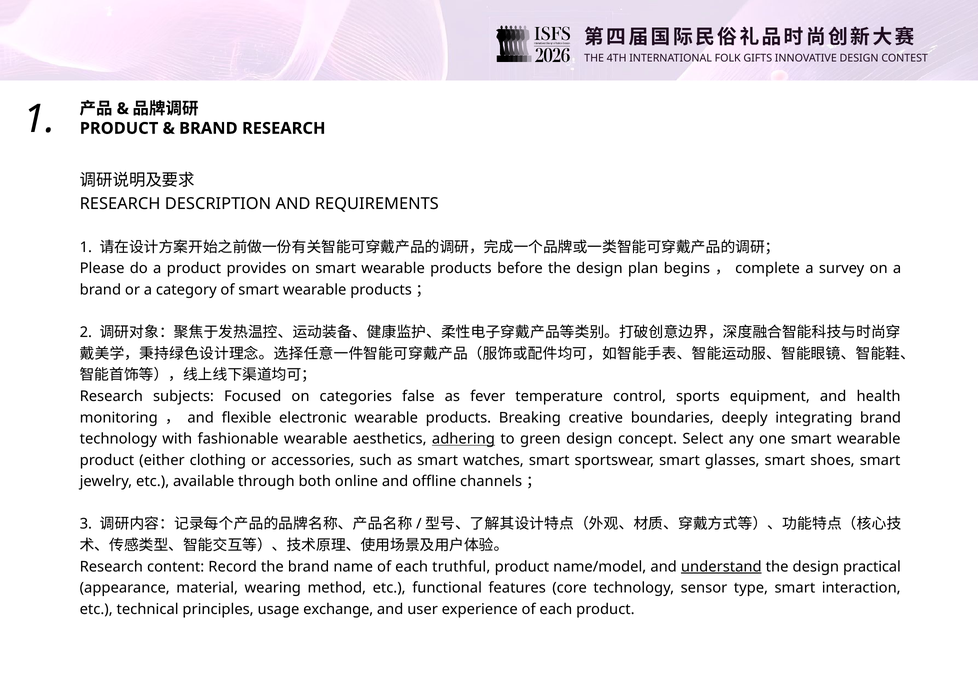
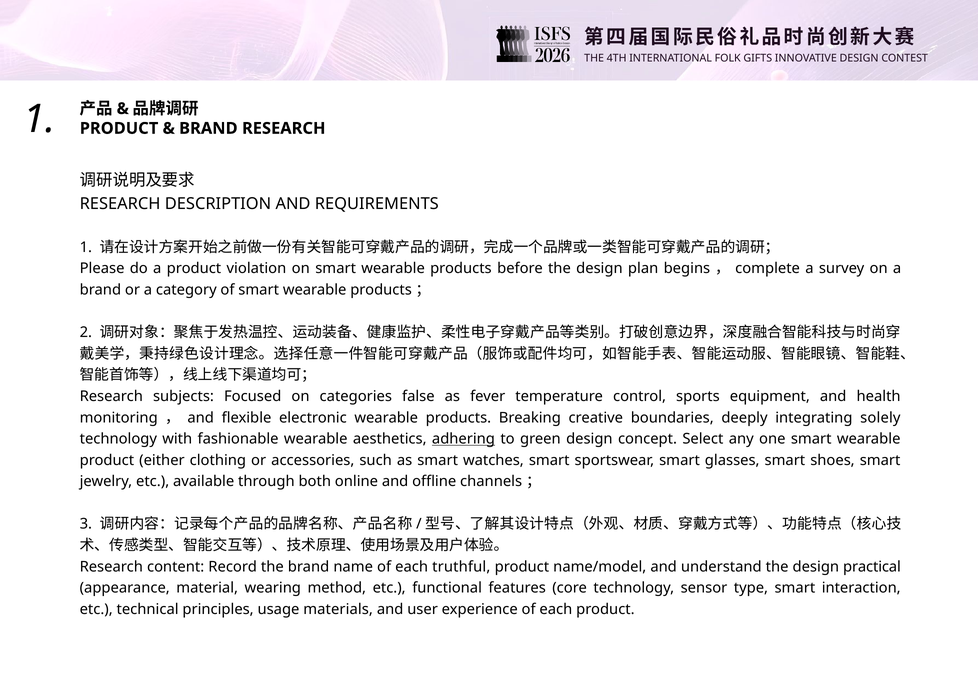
provides: provides -> violation
integrating brand: brand -> solely
understand underline: present -> none
exchange: exchange -> materials
